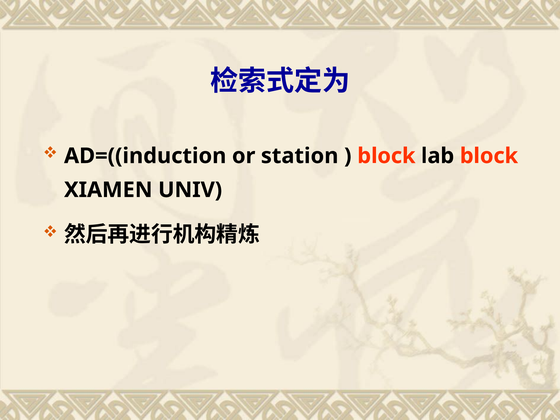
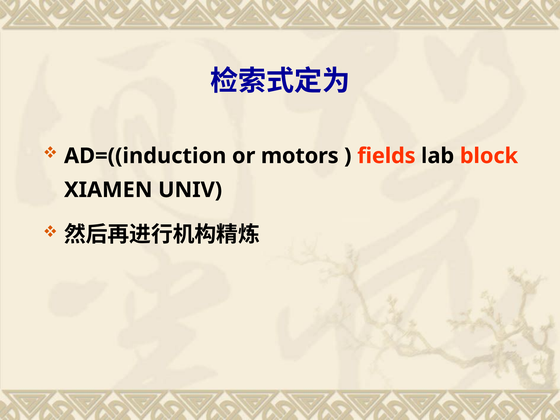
station: station -> motors
block at (386, 156): block -> fields
